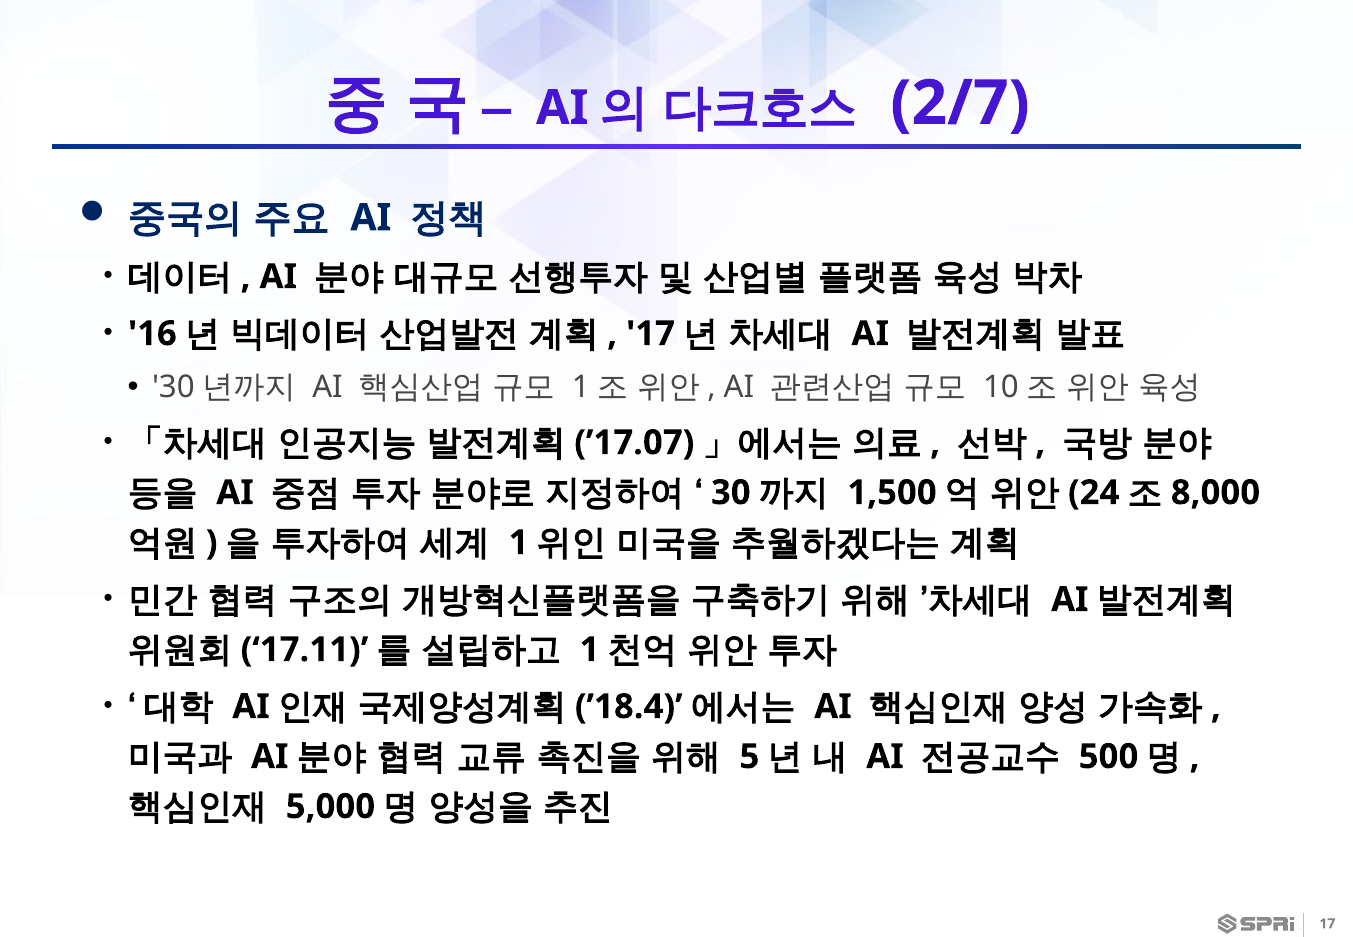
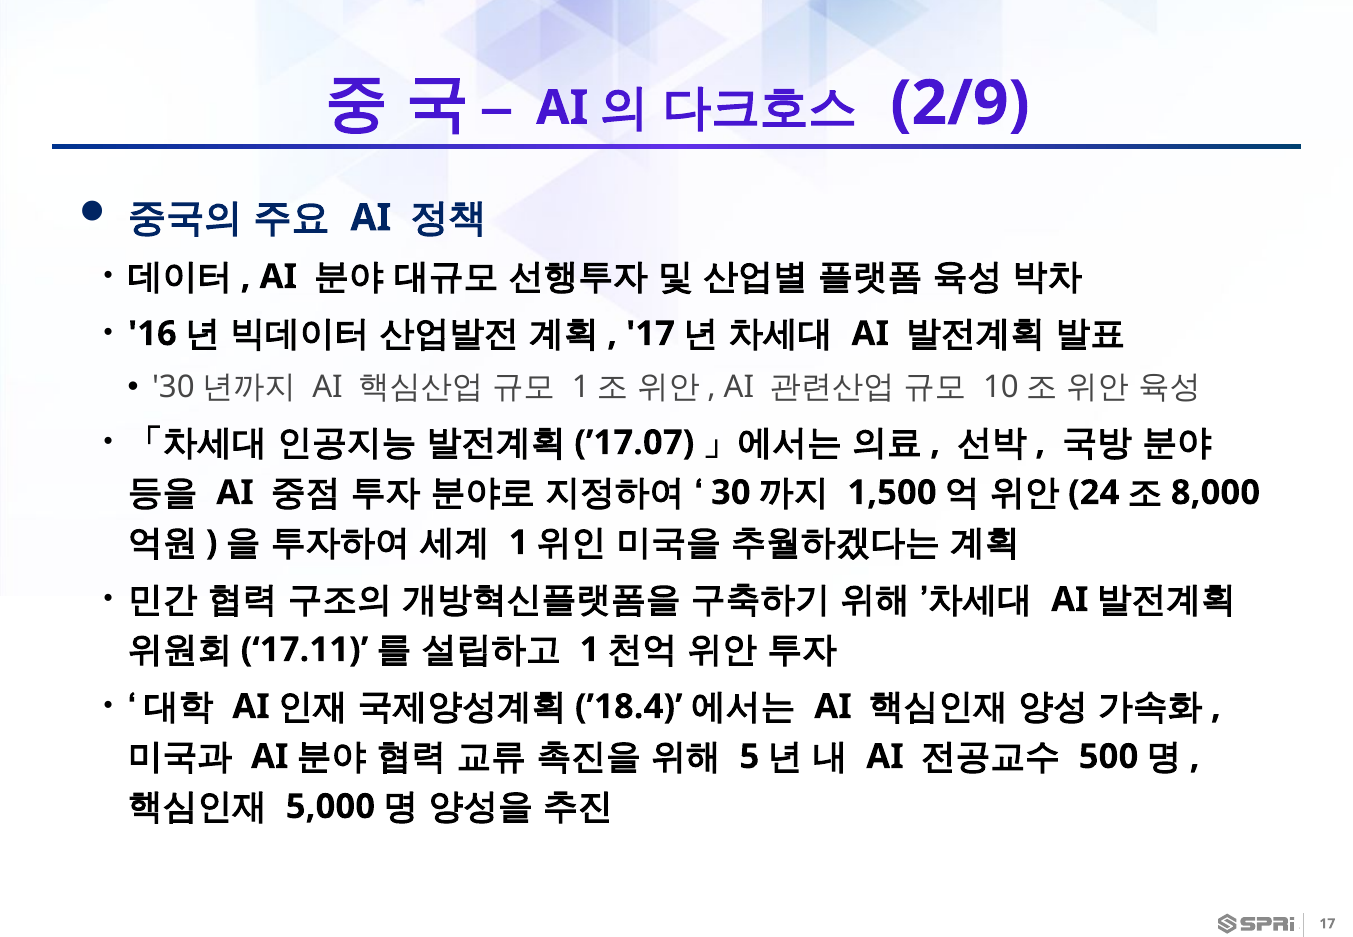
2/7: 2/7 -> 2/9
